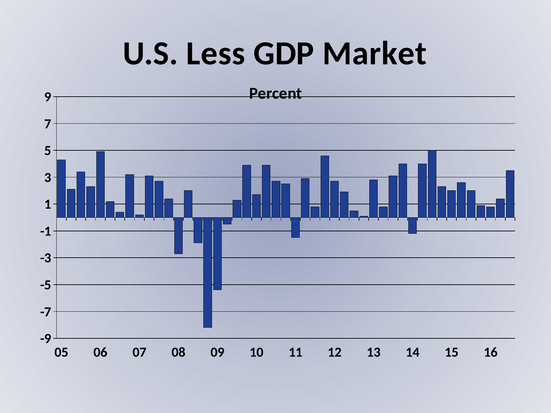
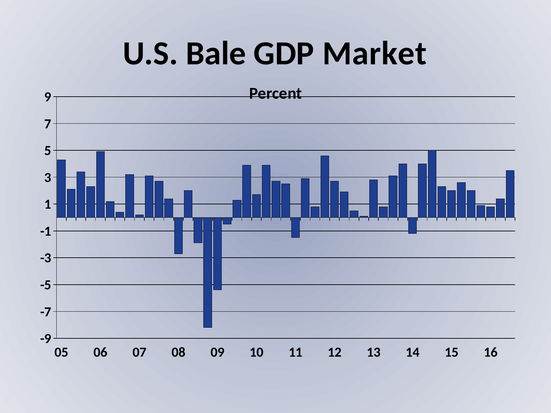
Less: Less -> Bale
